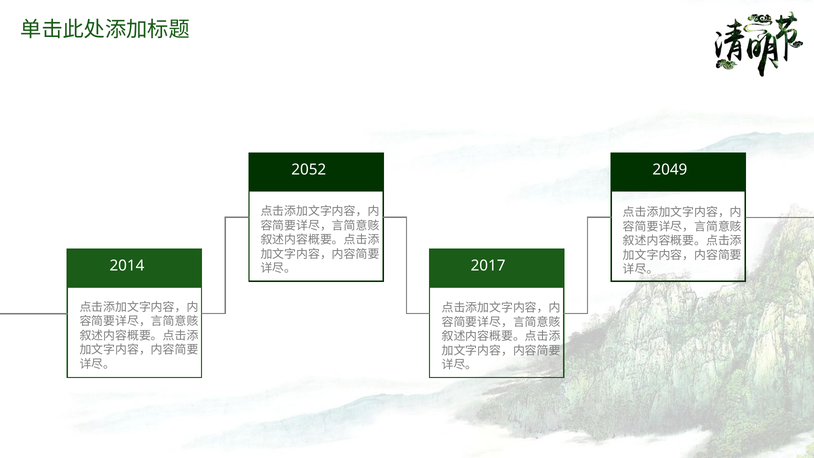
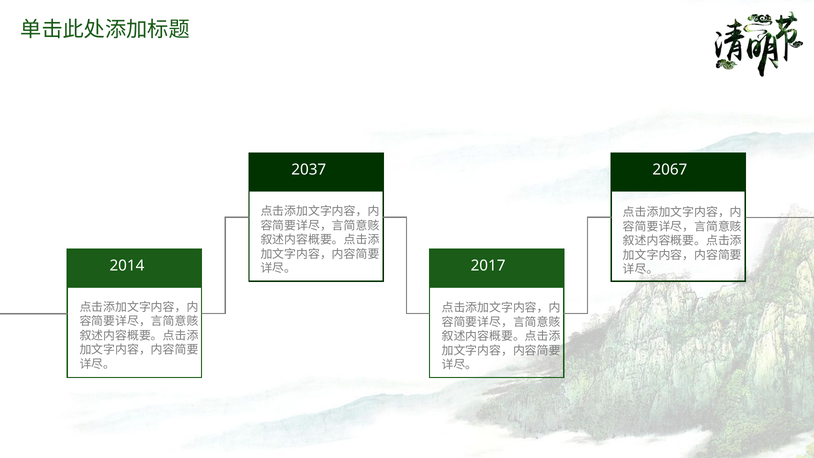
2052: 2052 -> 2037
2049: 2049 -> 2067
